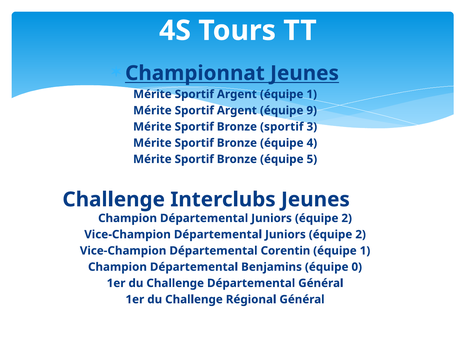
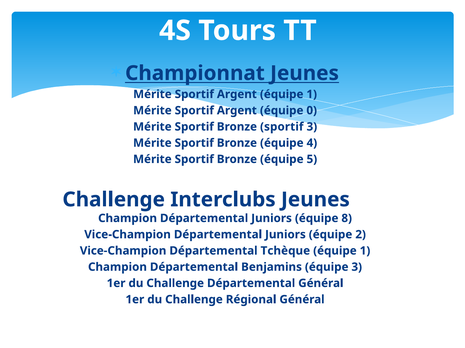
9: 9 -> 0
2 at (347, 219): 2 -> 8
Corentin: Corentin -> Tchèque
équipe 0: 0 -> 3
